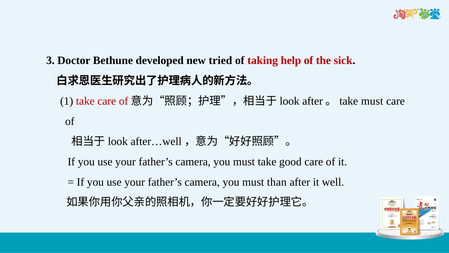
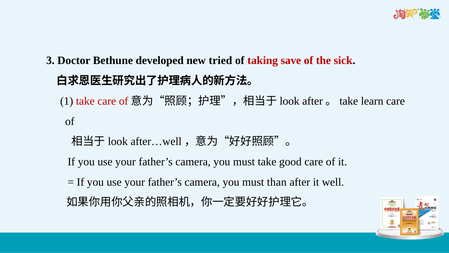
help: help -> save
after。take must: must -> learn
